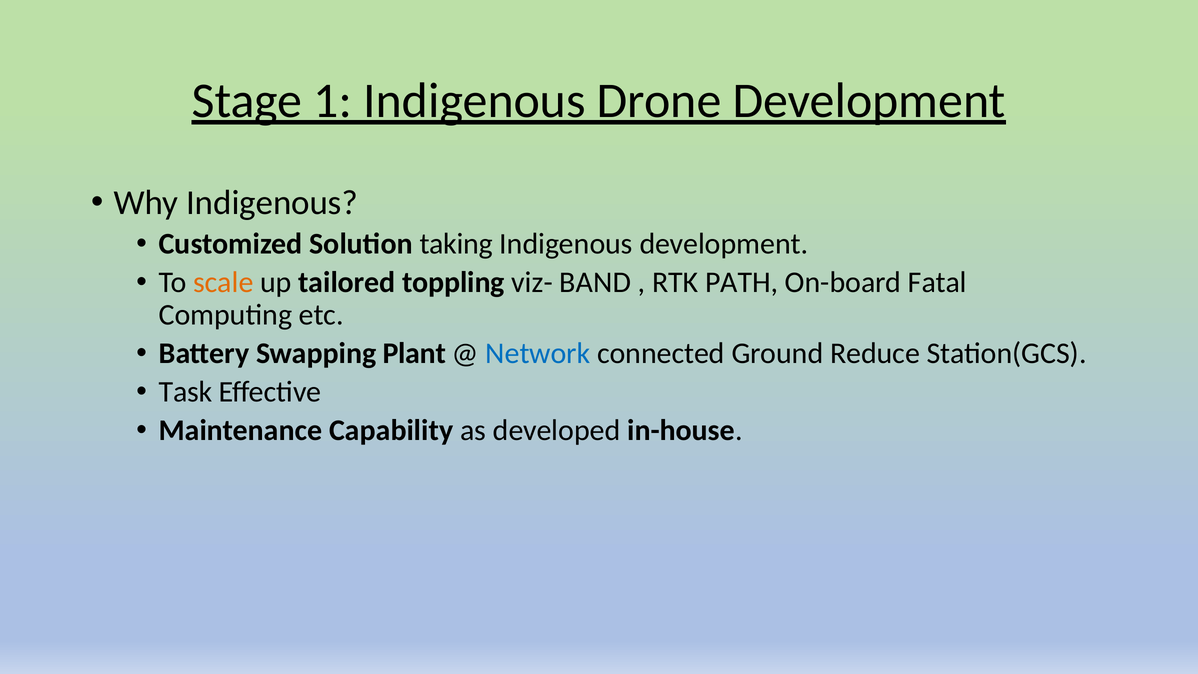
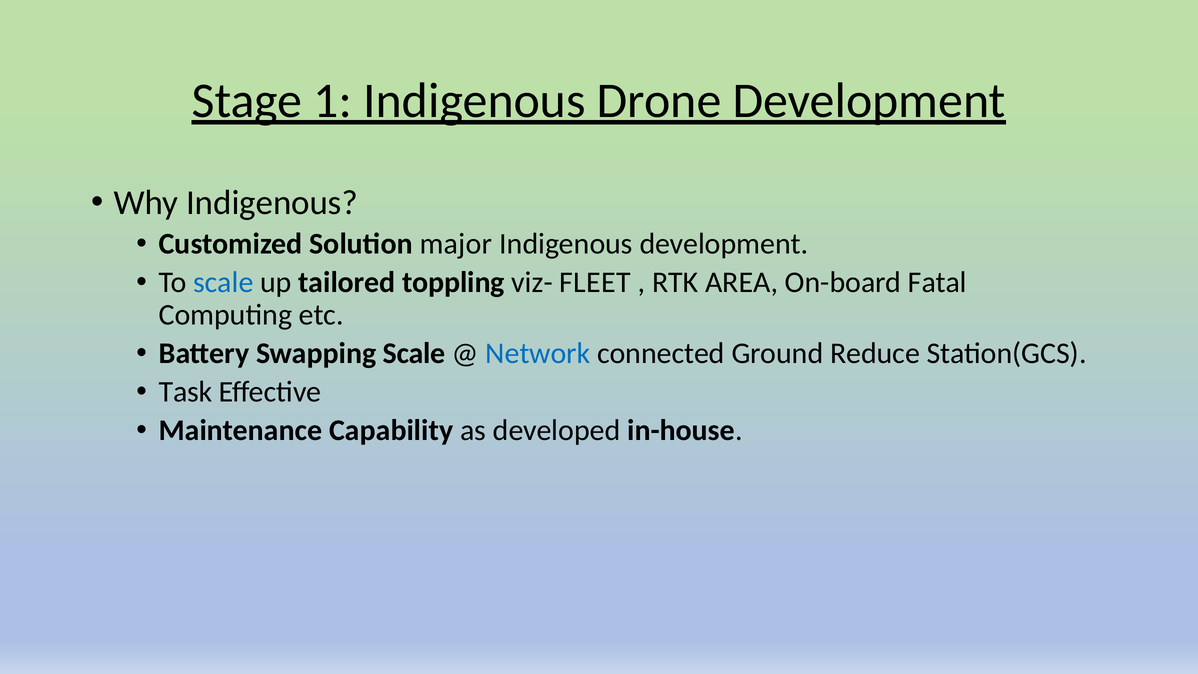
taking: taking -> major
scale at (223, 282) colour: orange -> blue
BAND: BAND -> FLEET
PATH: PATH -> AREA
Swapping Plant: Plant -> Scale
